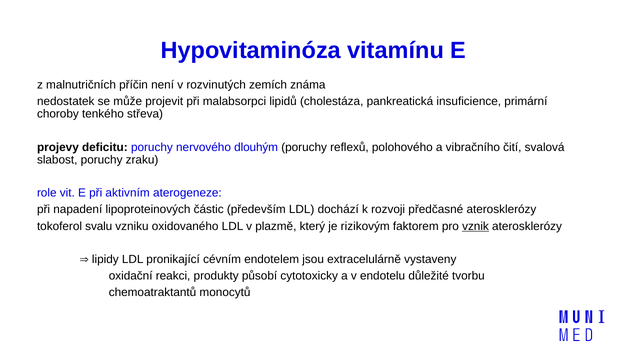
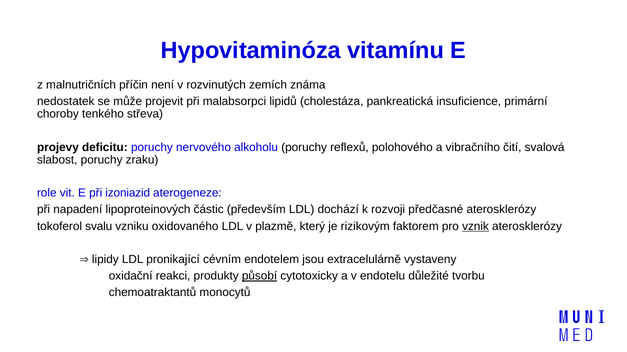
dlouhým: dlouhým -> alkoholu
aktivním: aktivním -> izoniazid
působí underline: none -> present
